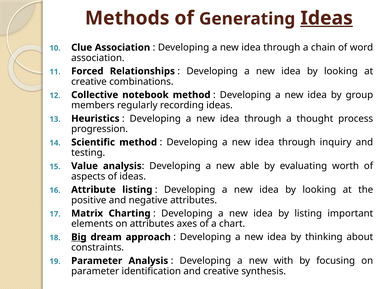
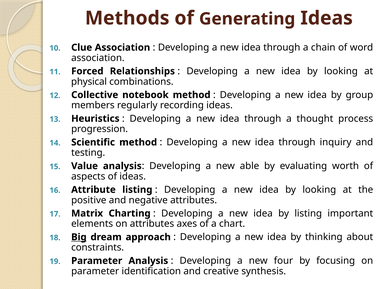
Ideas at (327, 18) underline: present -> none
creative at (89, 82): creative -> physical
with: with -> four
